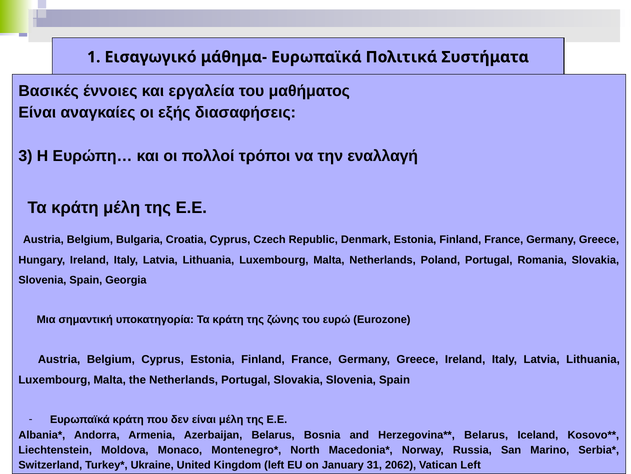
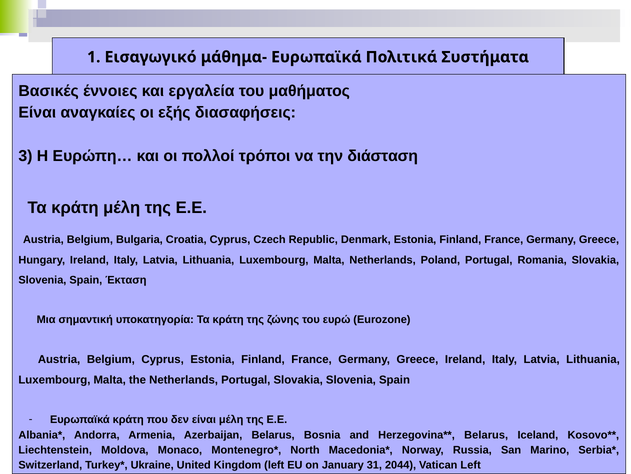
εναλλαγή: εναλλαγή -> διάσταση
Georgia: Georgia -> Έκταση
2062: 2062 -> 2044
